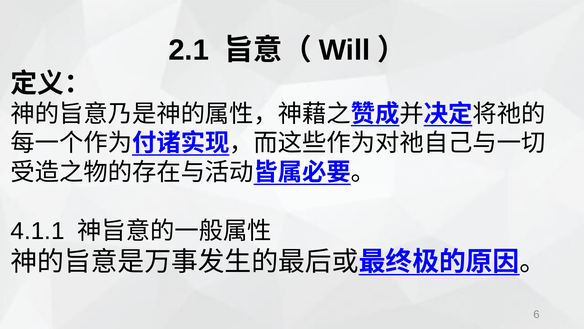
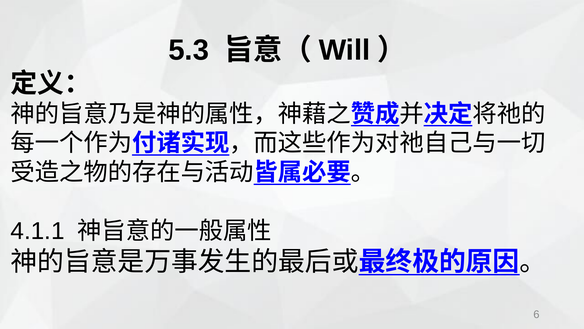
2.1: 2.1 -> 5.3
